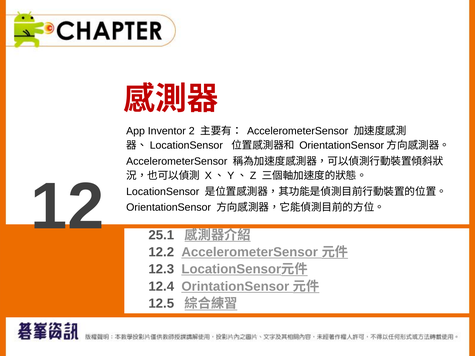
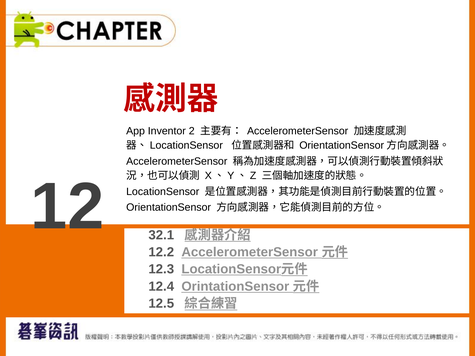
25.1: 25.1 -> 32.1
